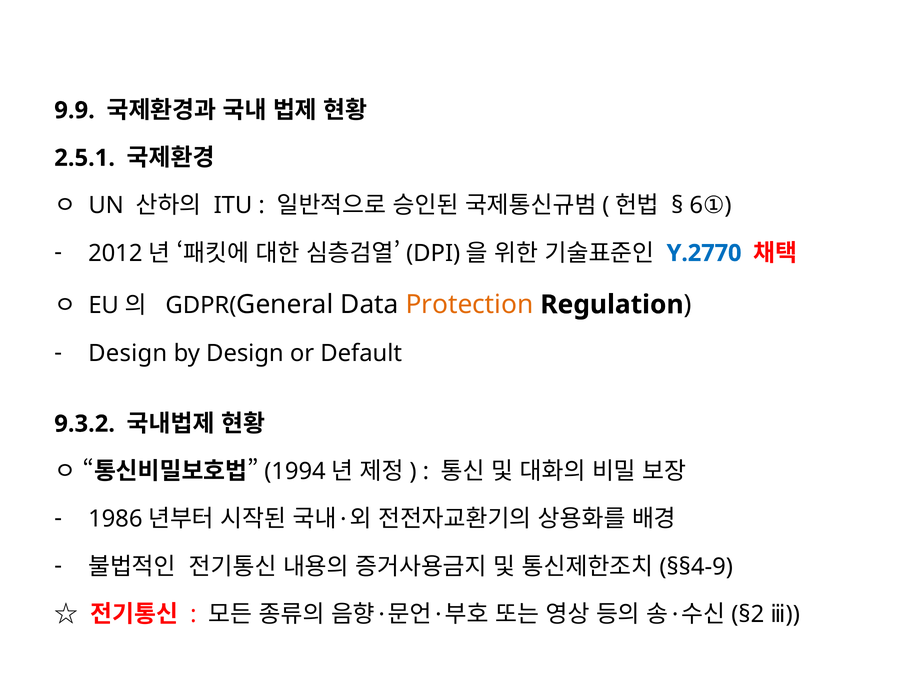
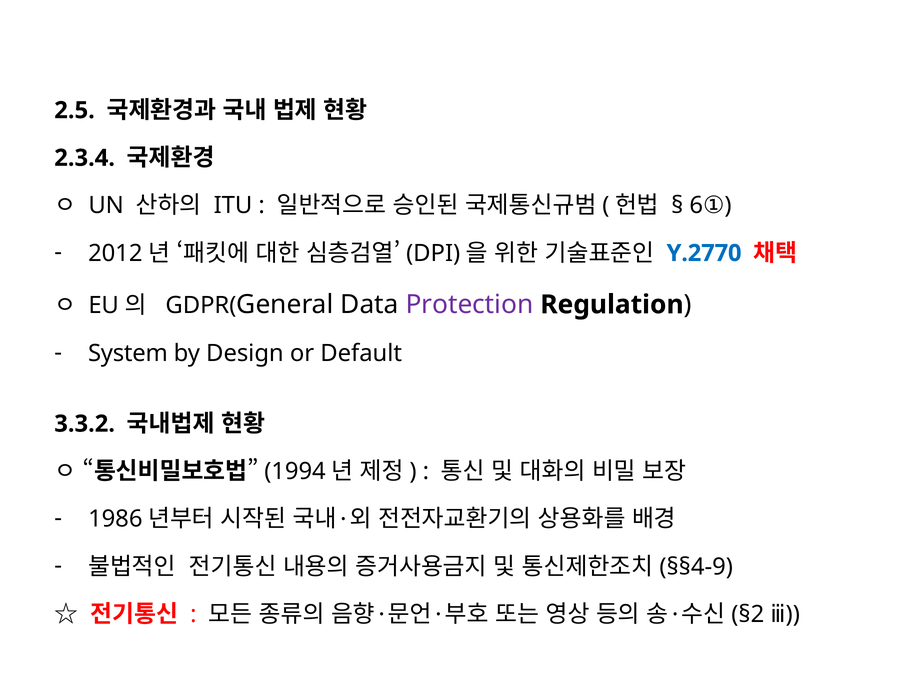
9.9: 9.9 -> 2.5
2.5.1: 2.5.1 -> 2.3.4
Protection colour: orange -> purple
Design at (128, 354): Design -> System
9.3.2: 9.3.2 -> 3.3.2
